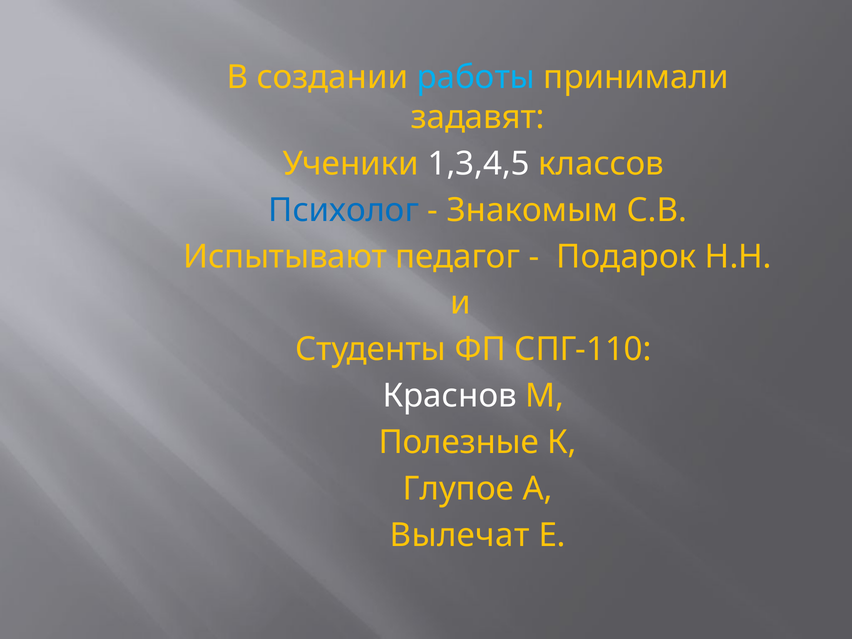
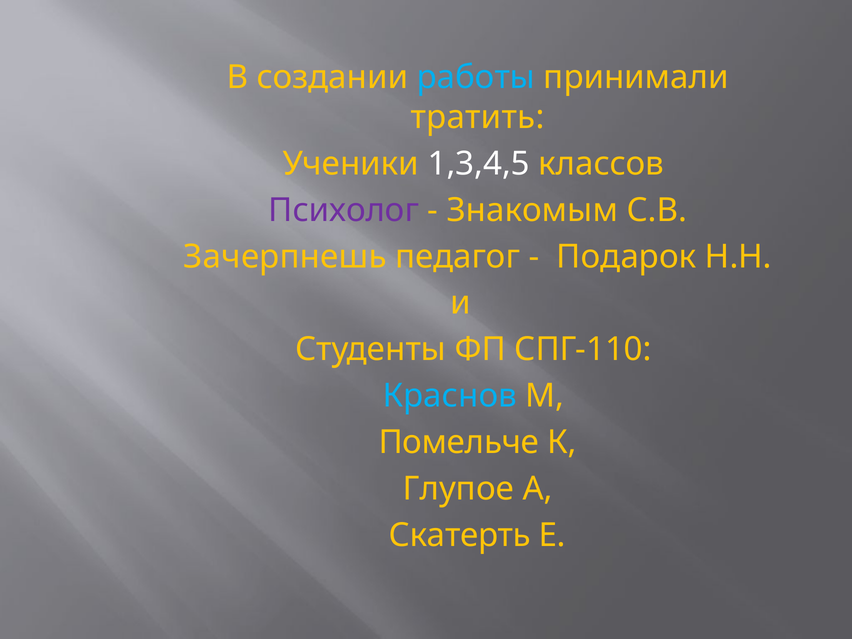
задавят: задавят -> тратить
Психолог colour: blue -> purple
Испытывают: Испытывают -> Зачерпнешь
Краснов colour: white -> light blue
Полезные: Полезные -> Помельче
Вылечат: Вылечат -> Скатерть
